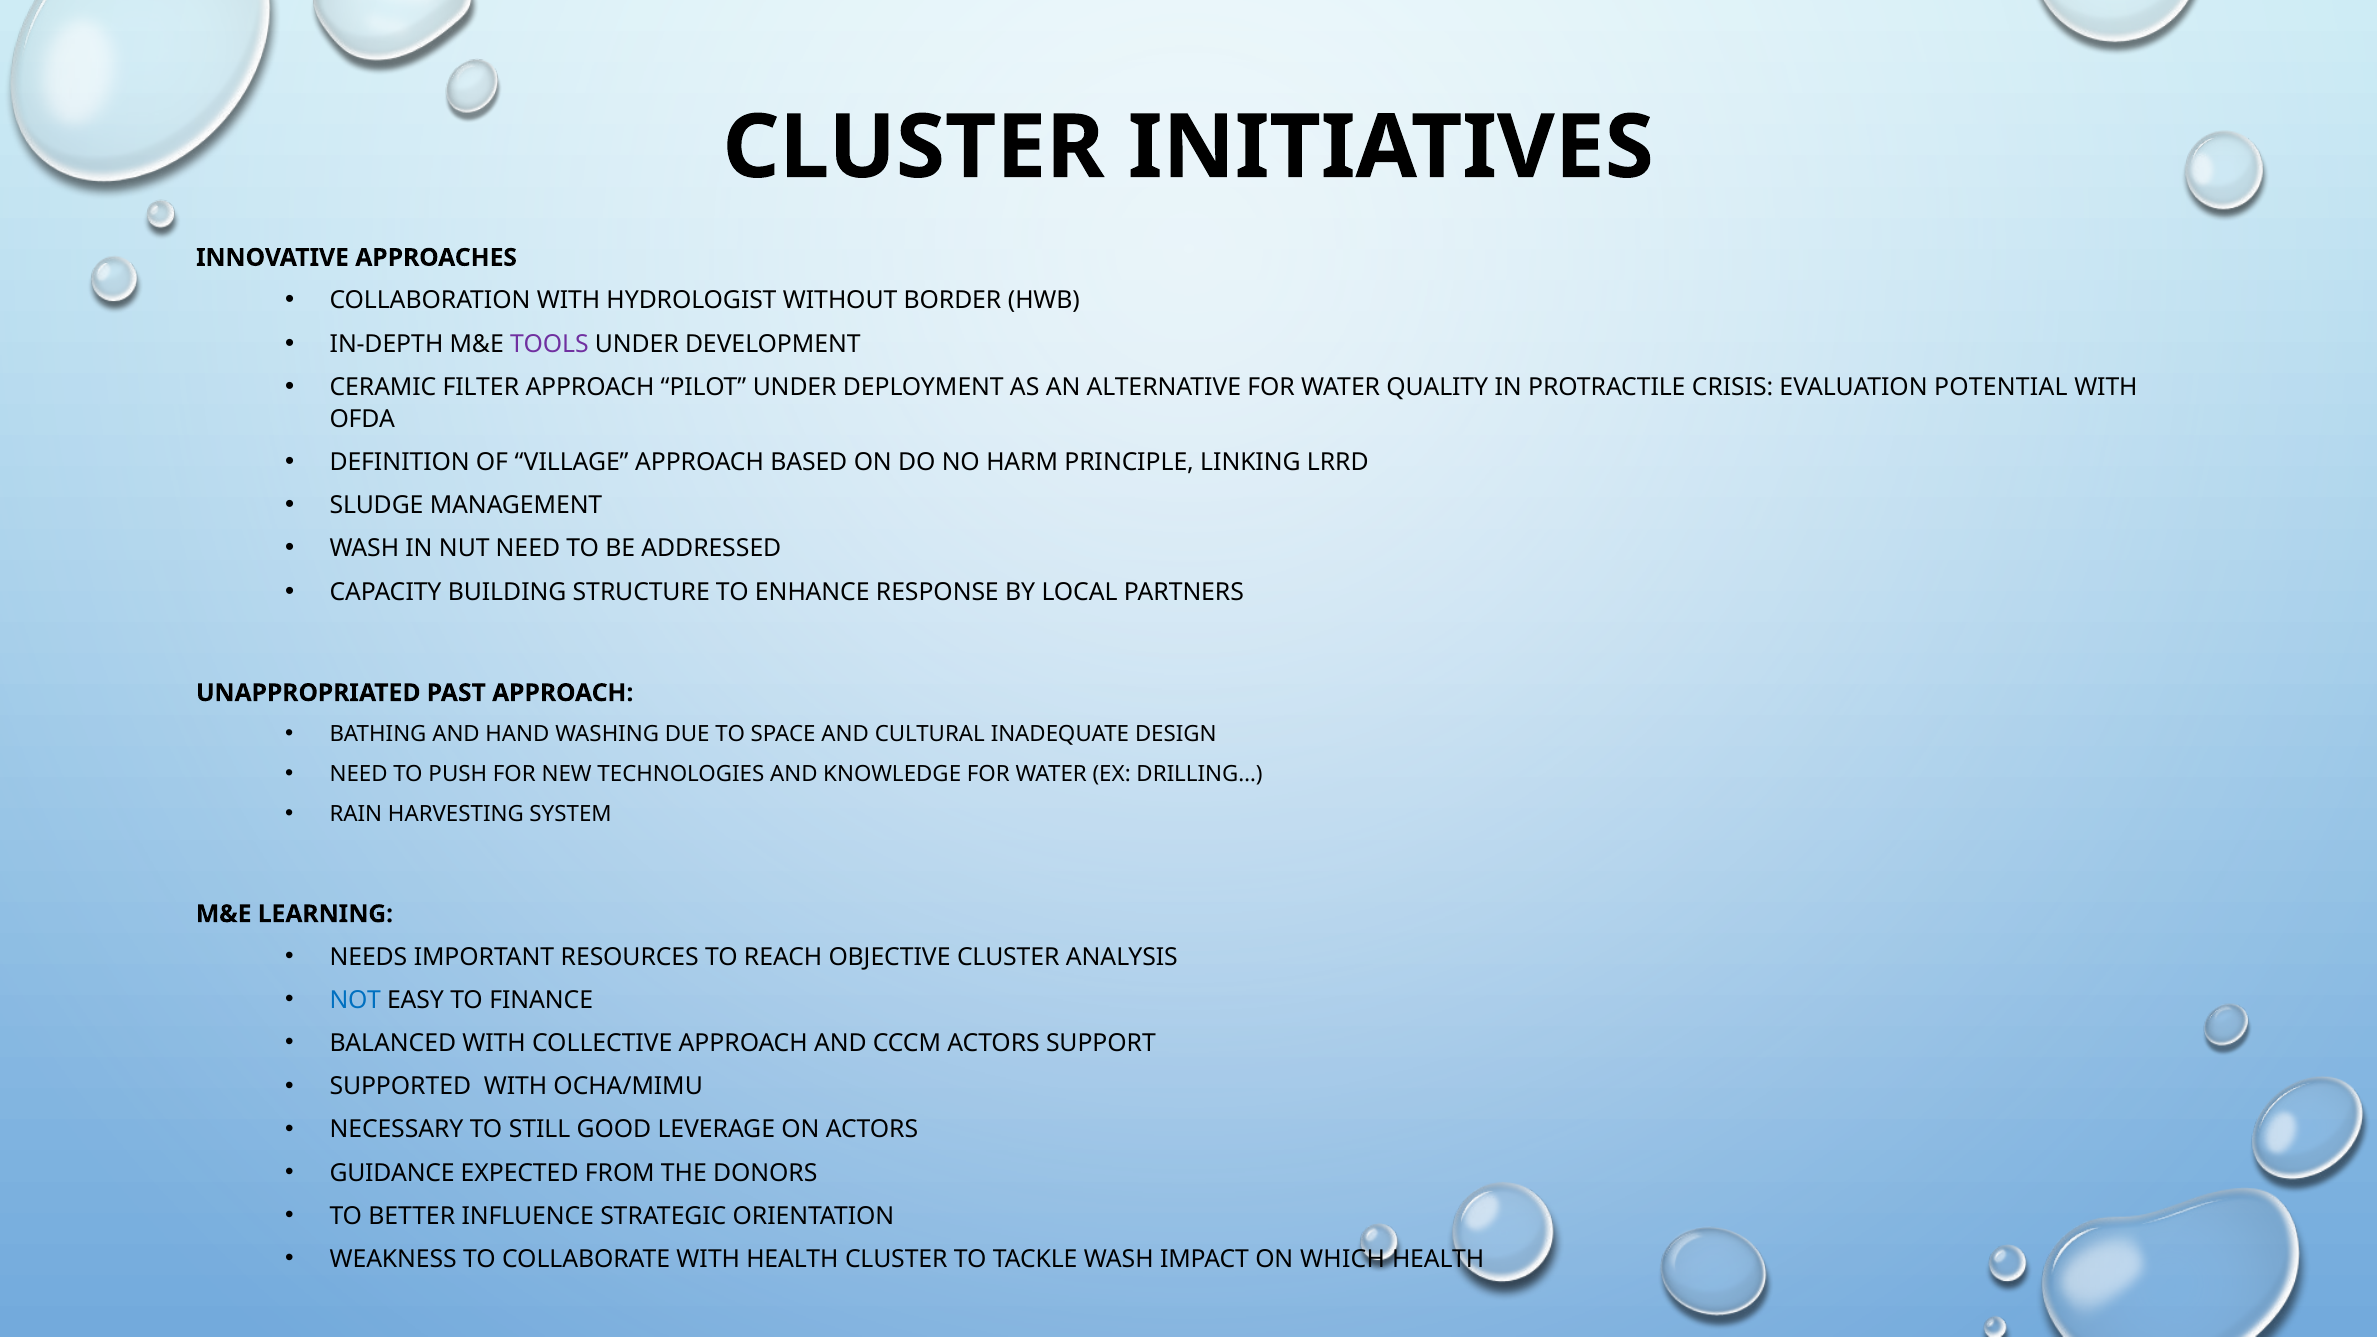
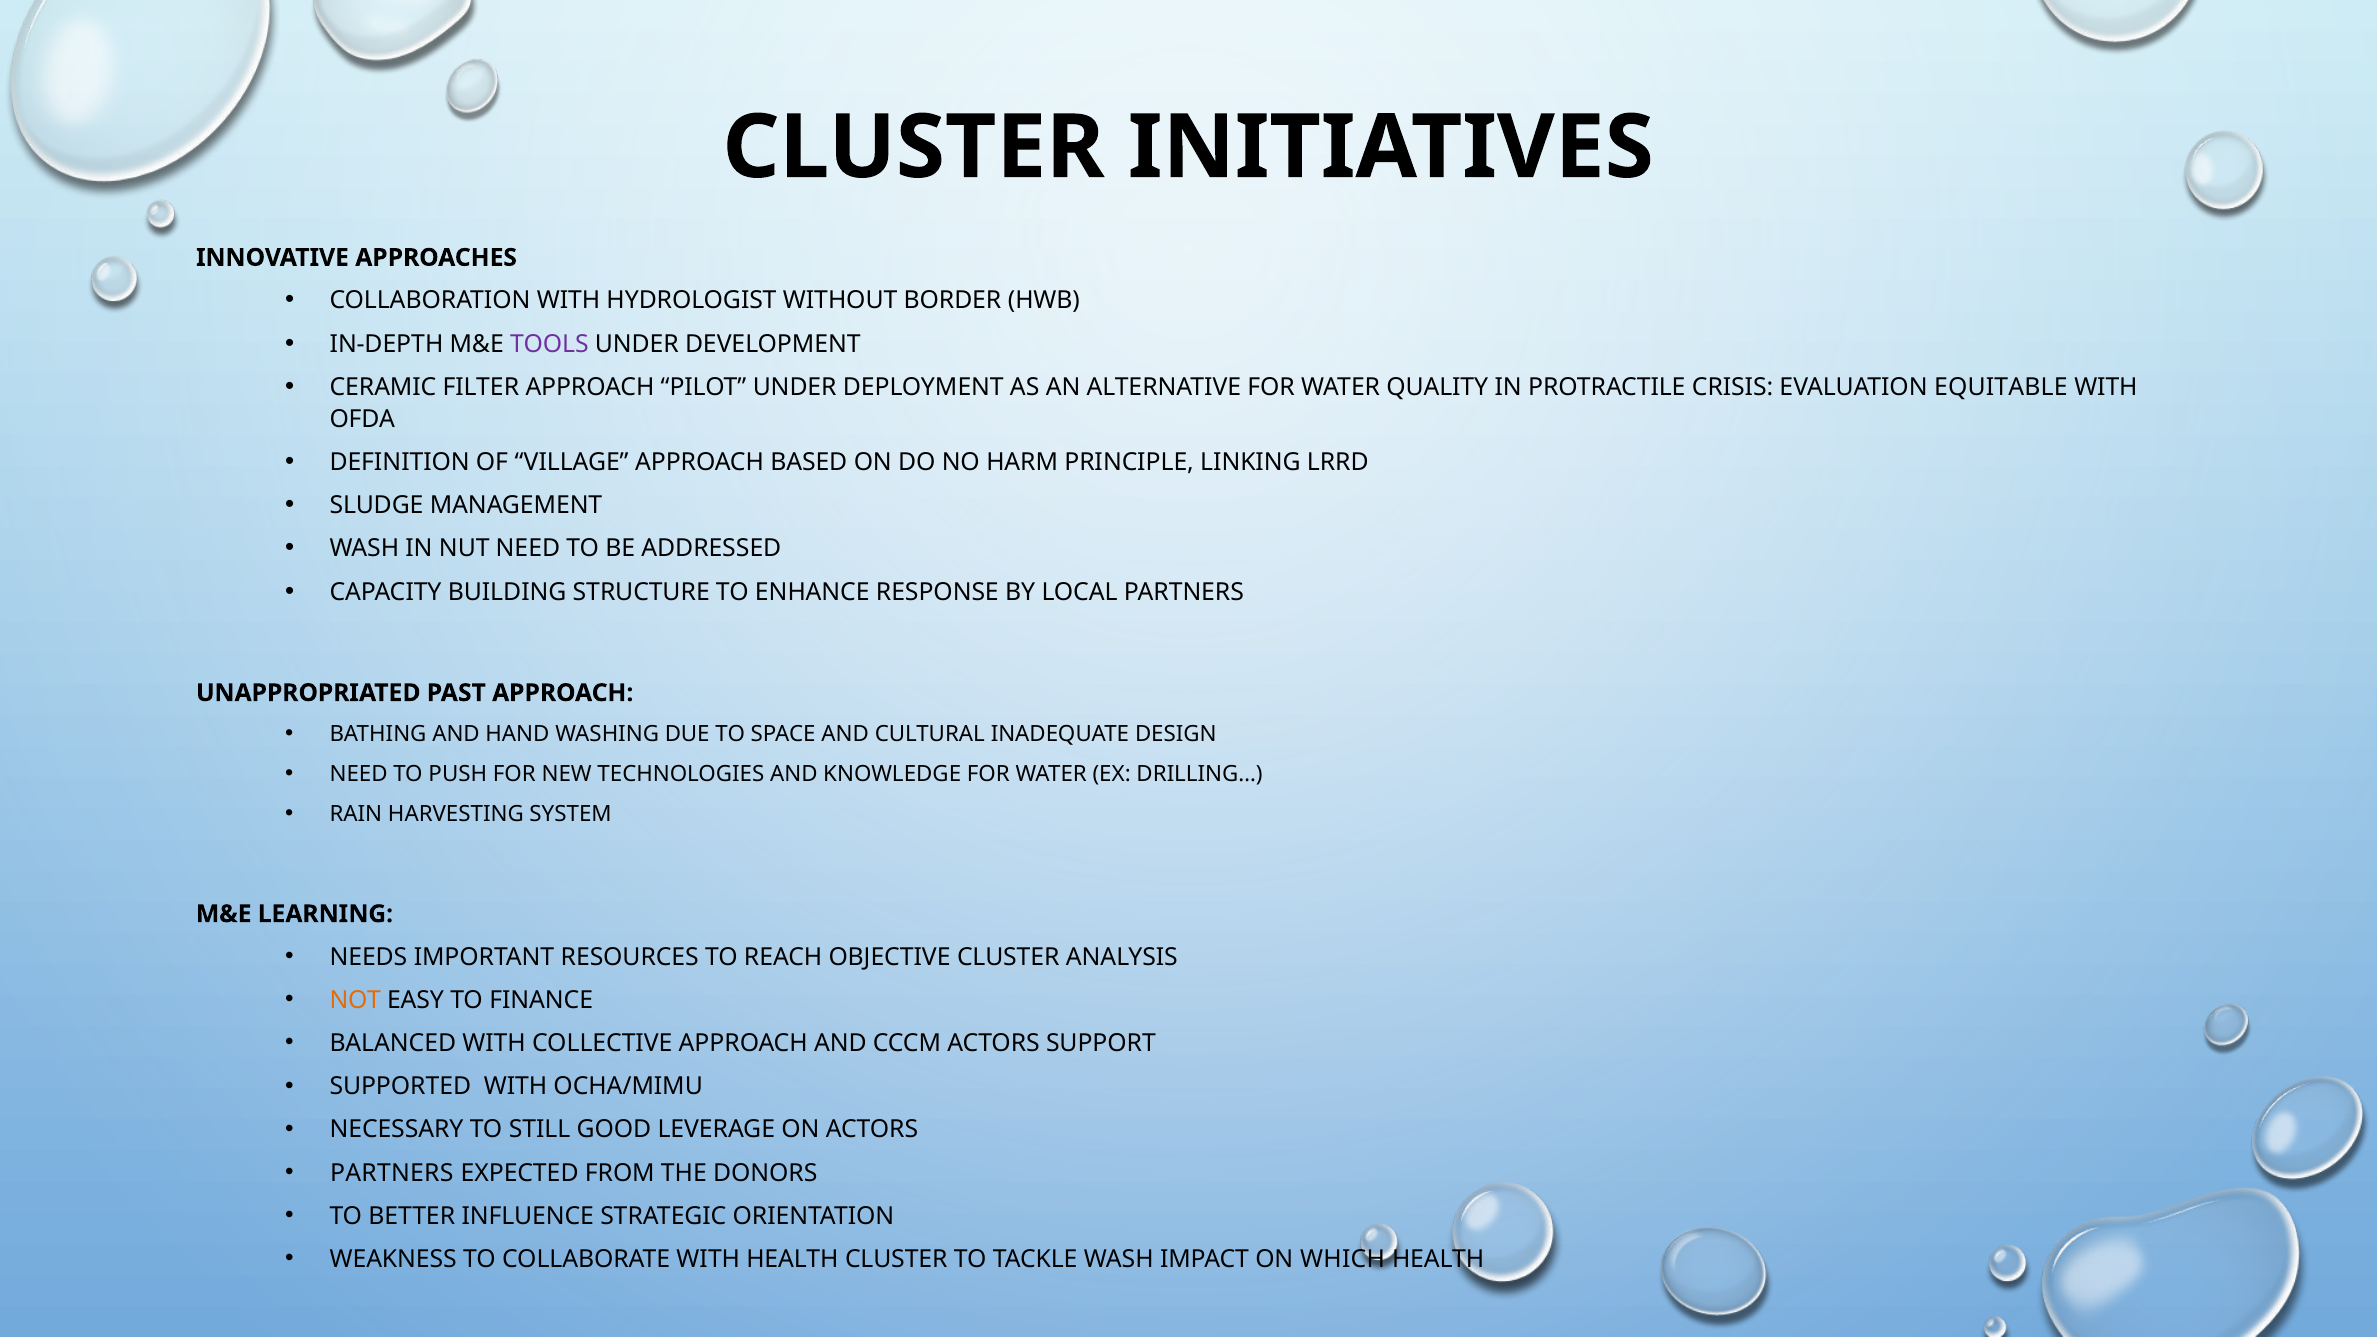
POTENTIAL: POTENTIAL -> EQUITABLE
NOT colour: blue -> orange
GUIDANCE at (392, 1173): GUIDANCE -> PARTNERS
